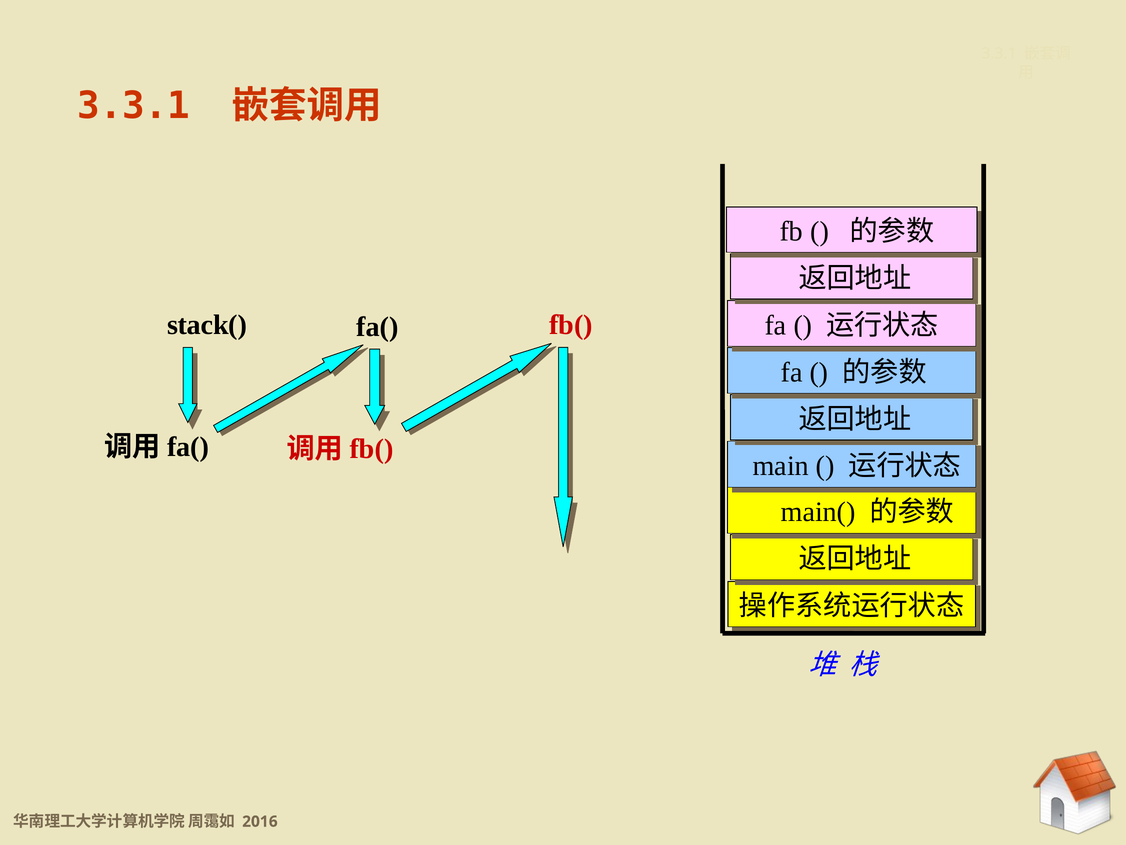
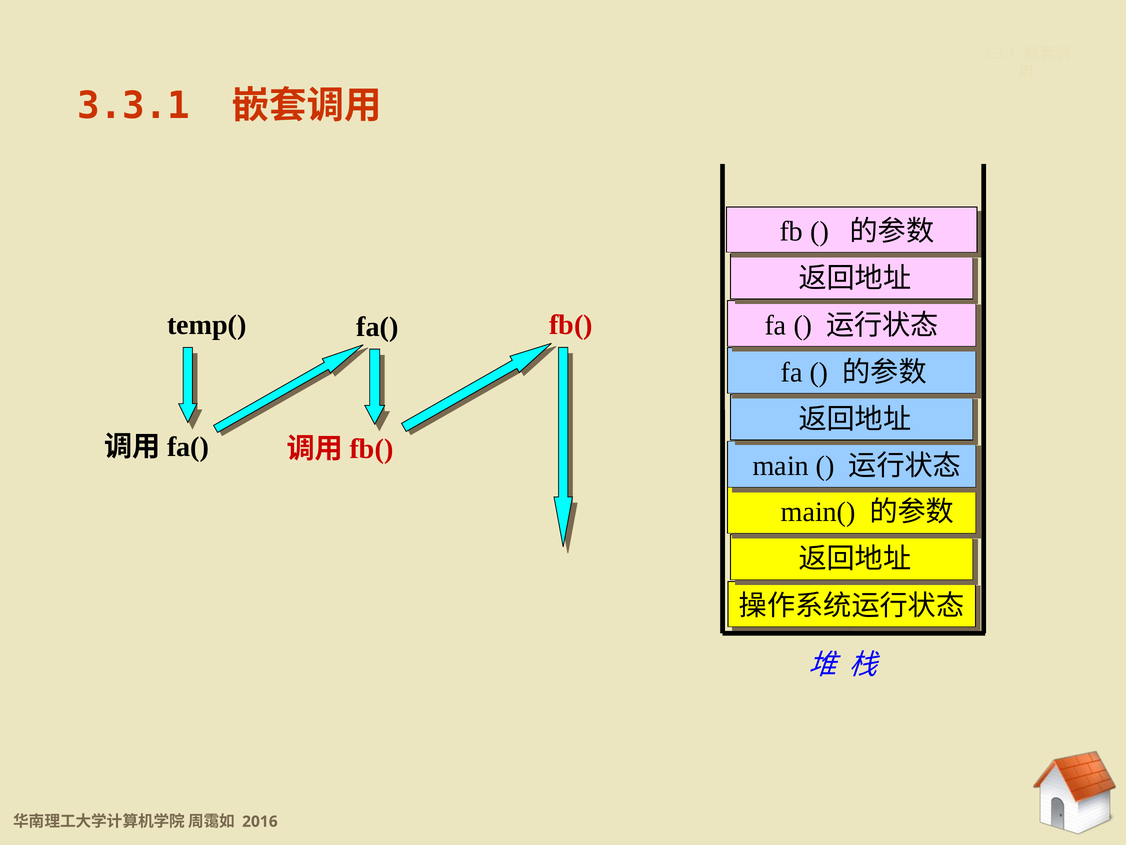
stack(: stack( -> temp(
